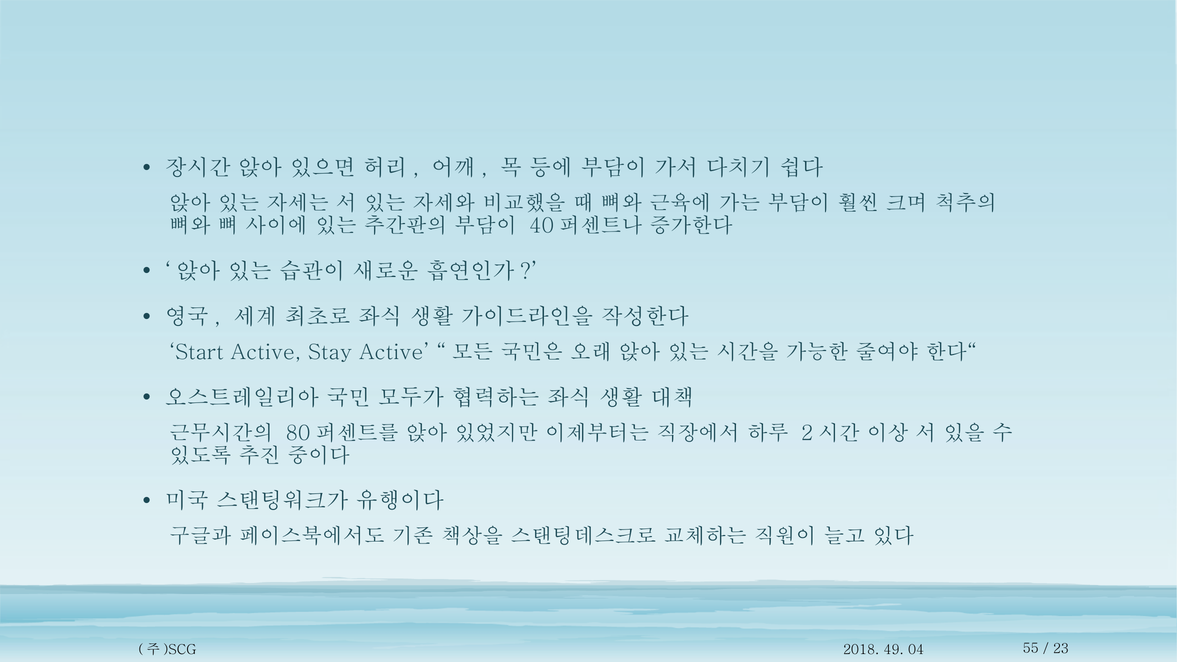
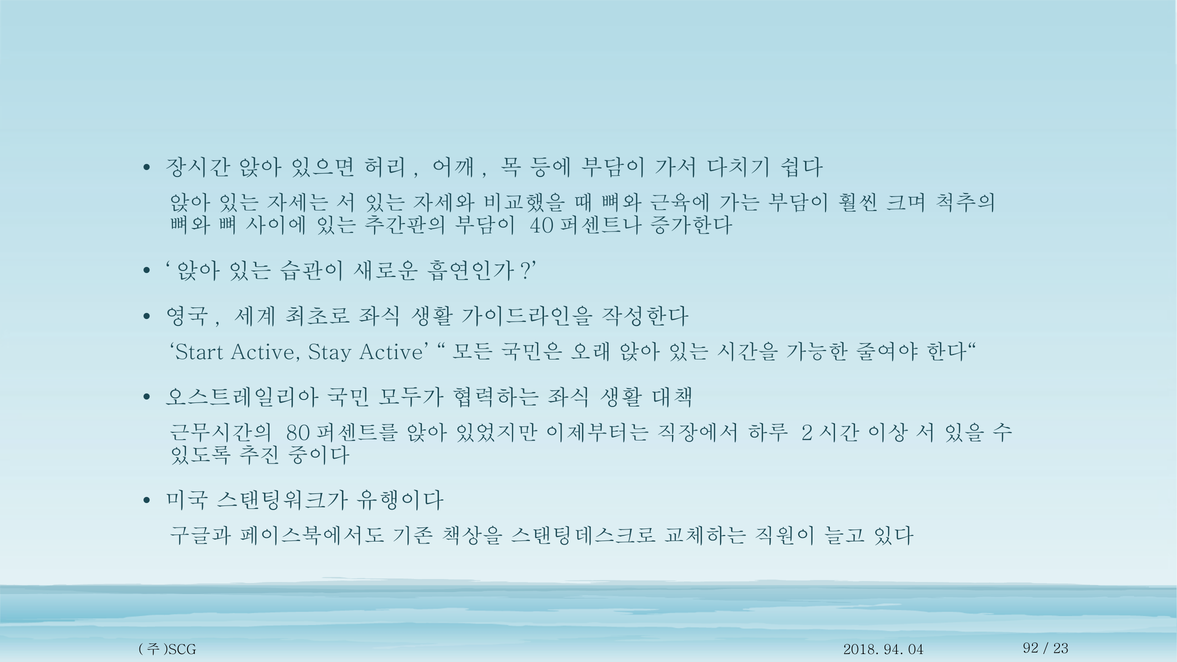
49: 49 -> 94
55: 55 -> 92
